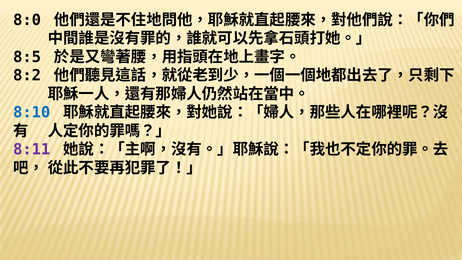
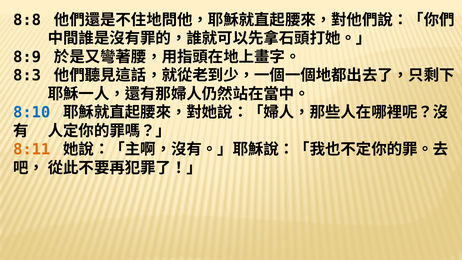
8:0: 8:0 -> 8:8
8:5: 8:5 -> 8:9
8:2: 8:2 -> 8:3
8:11 colour: purple -> orange
